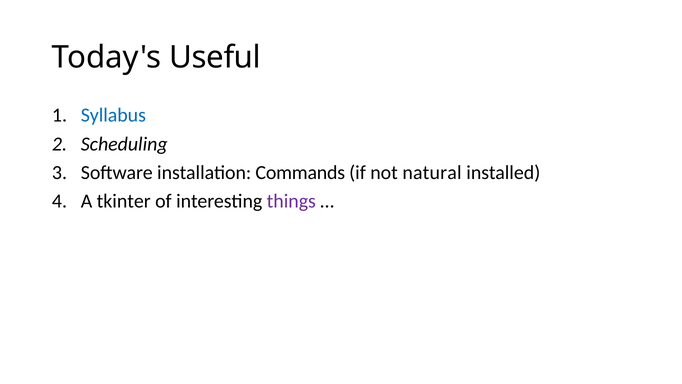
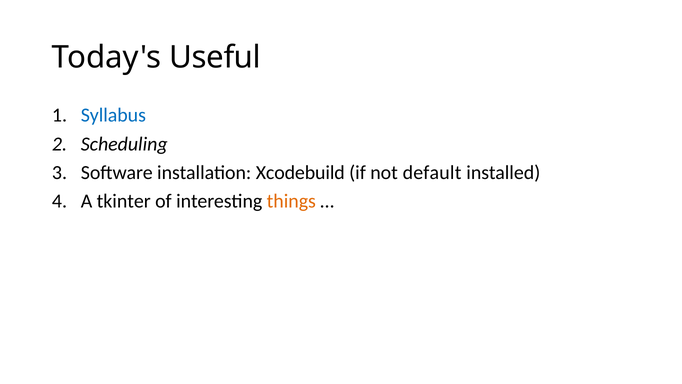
Commands: Commands -> Xcodebuild
natural: natural -> default
things colour: purple -> orange
